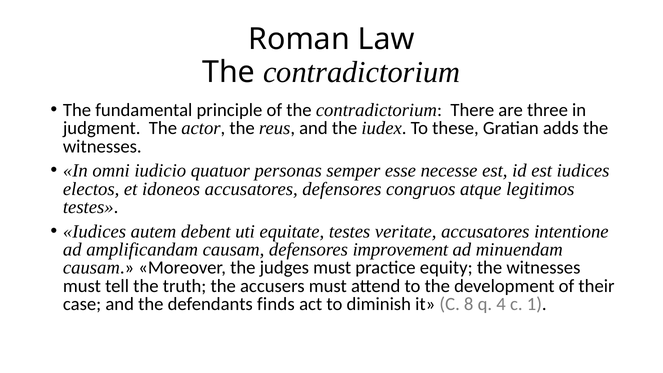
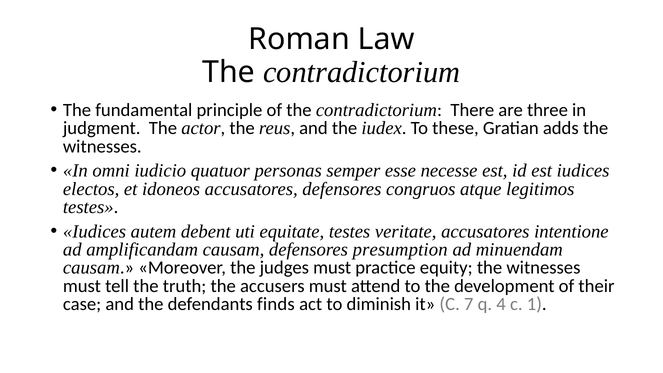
improvement: improvement -> presumption
8: 8 -> 7
